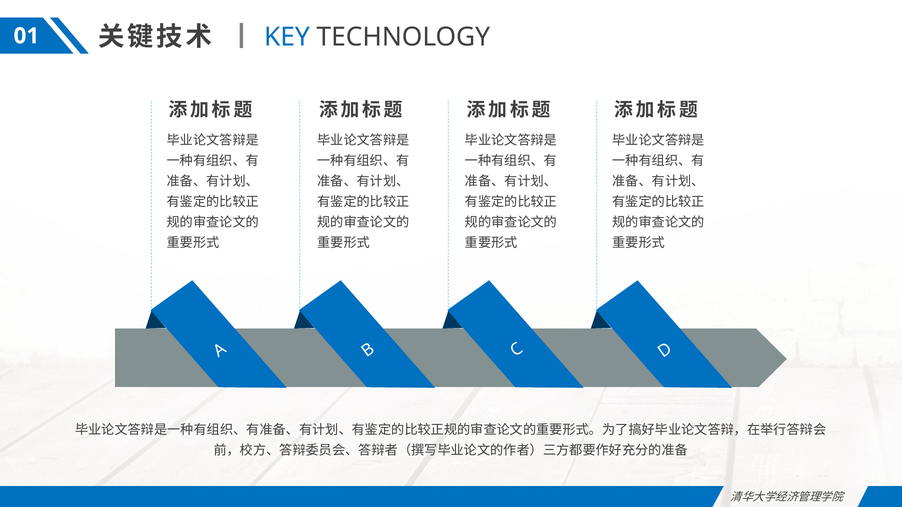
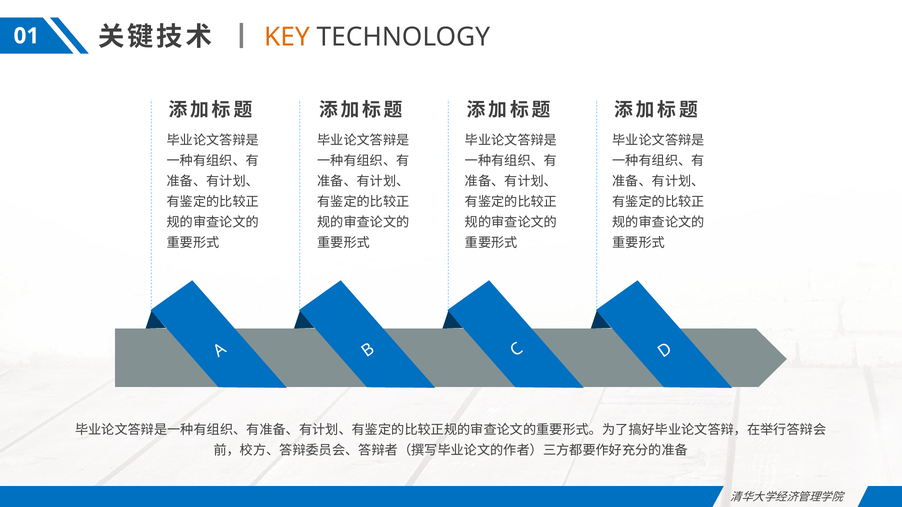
KEY colour: blue -> orange
